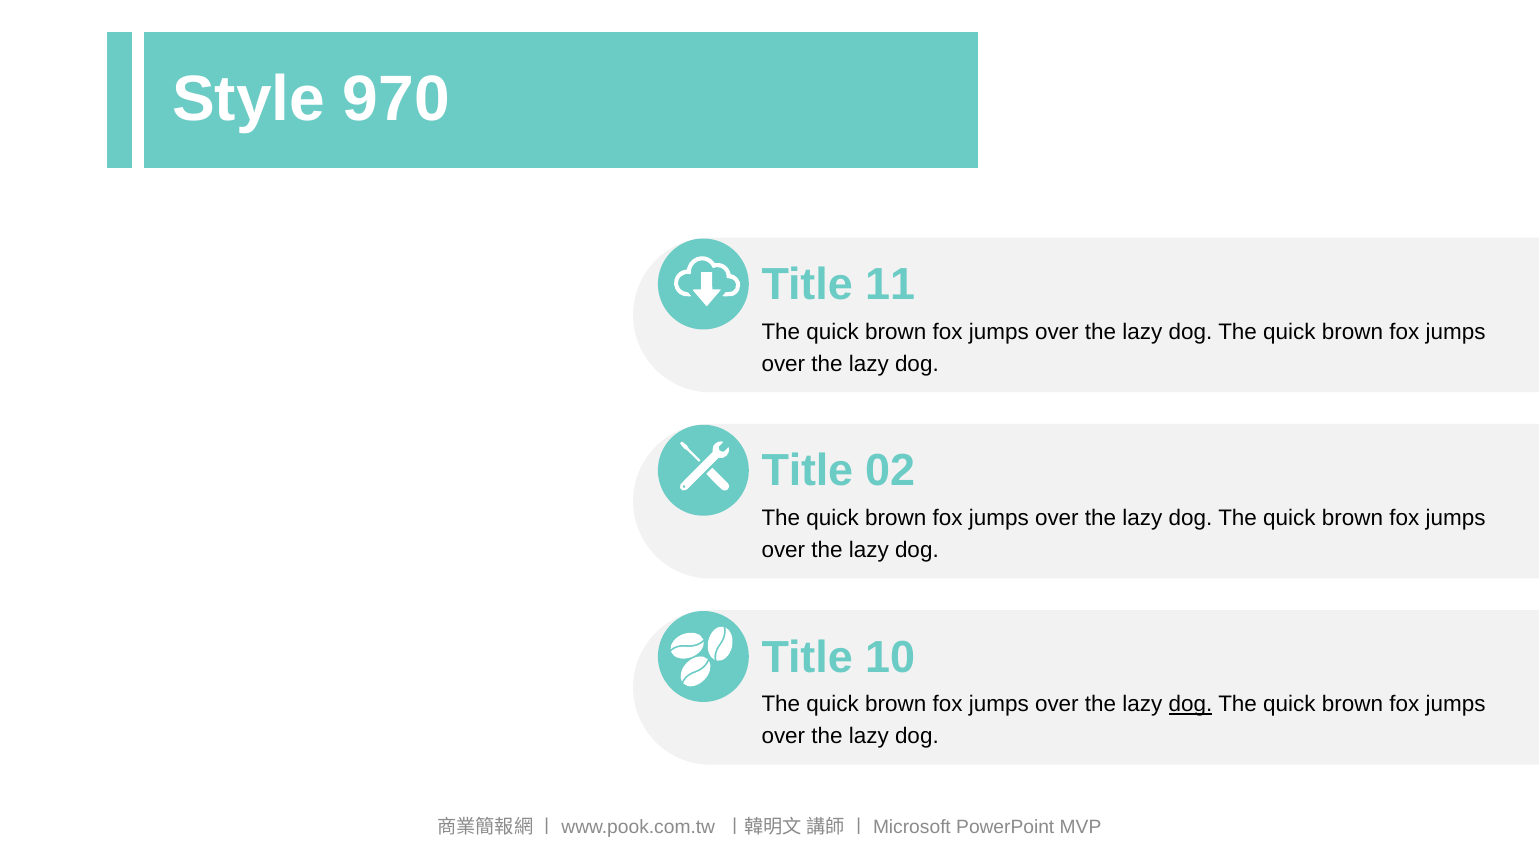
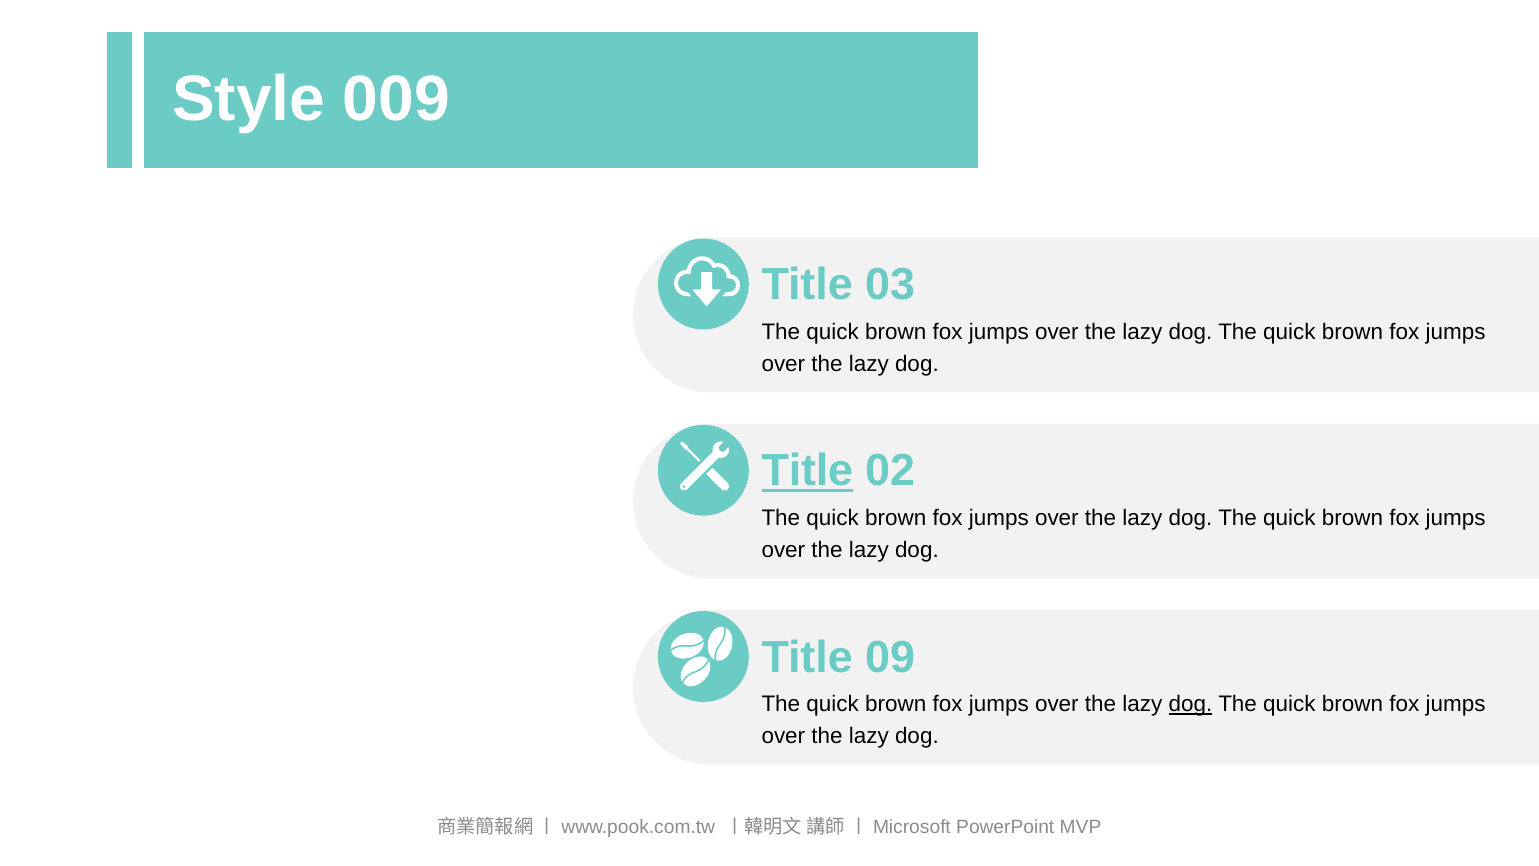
970: 970 -> 009
11: 11 -> 03
Title at (807, 471) underline: none -> present
10: 10 -> 09
